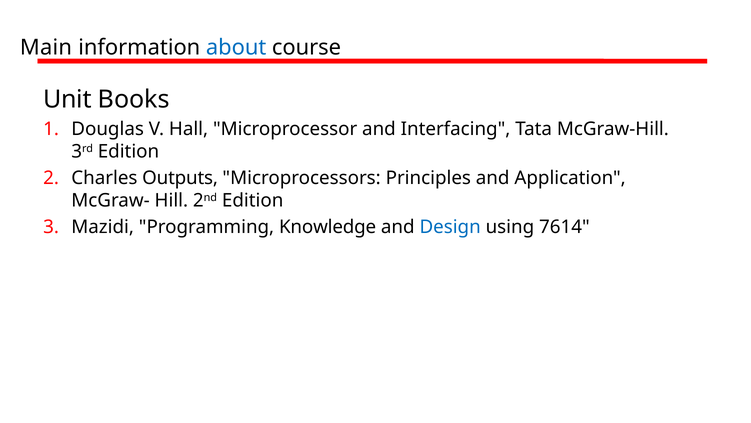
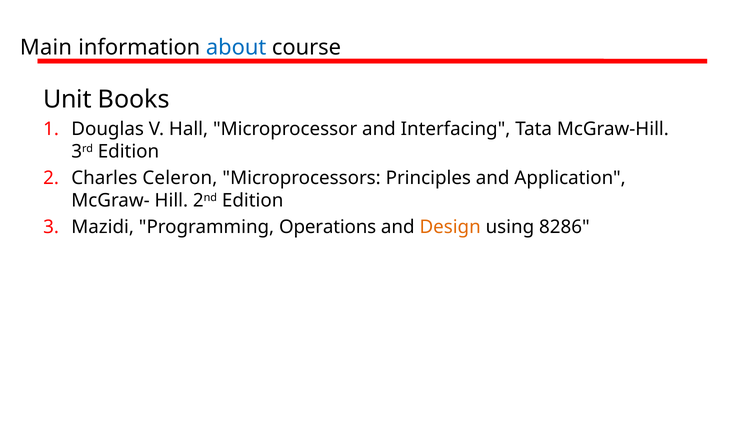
Outputs: Outputs -> Celeron
Knowledge: Knowledge -> Operations
Design colour: blue -> orange
7614: 7614 -> 8286
